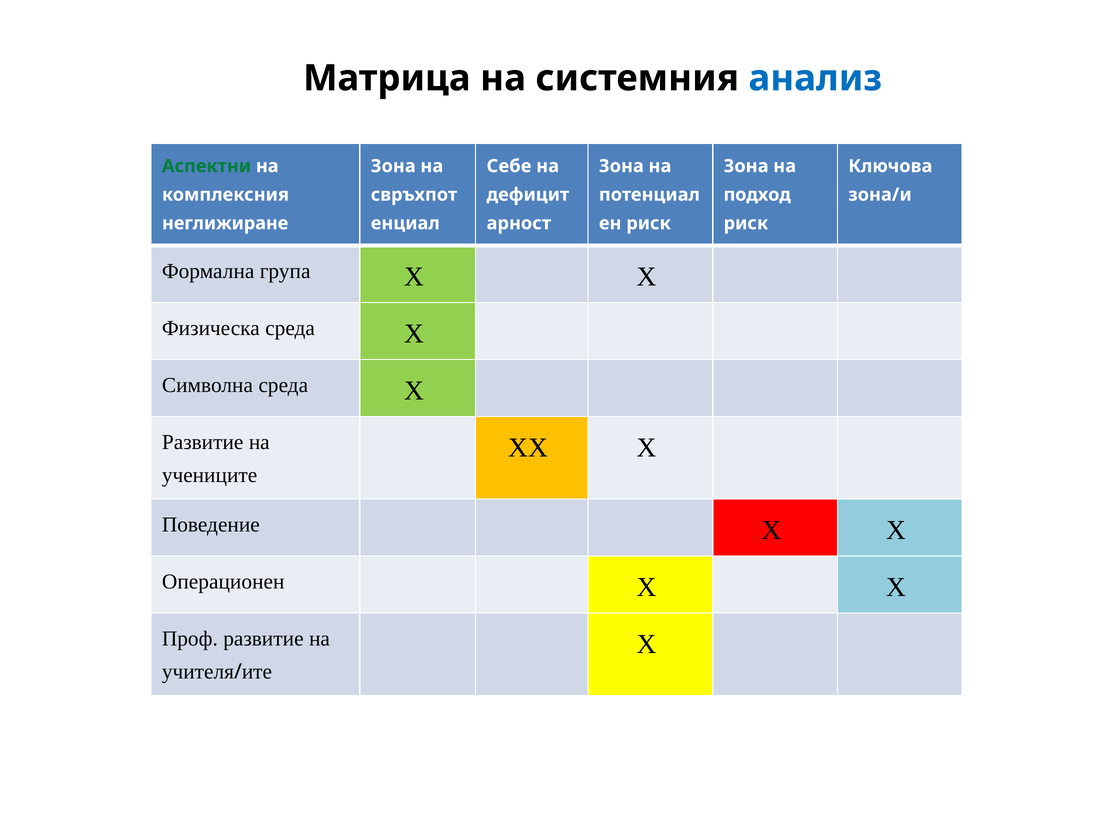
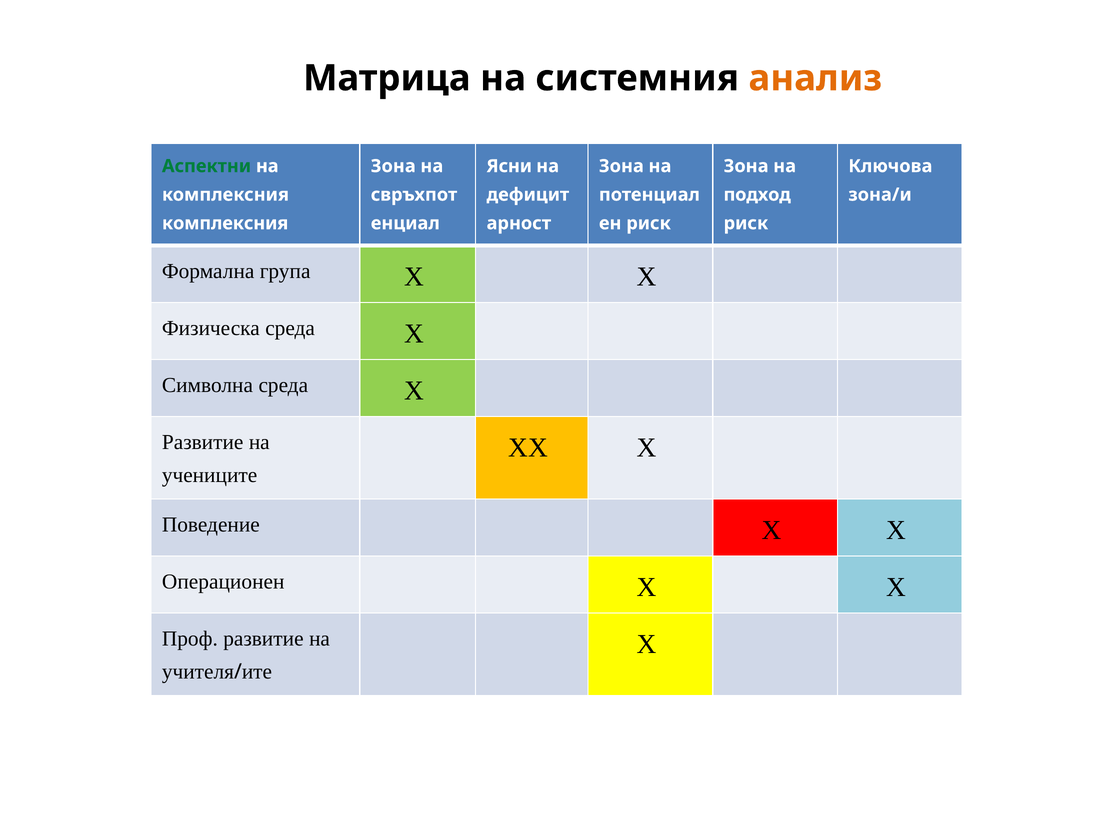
анализ colour: blue -> orange
Себе: Себе -> Ясни
неглижиране at (225, 223): неглижиране -> комплексния
